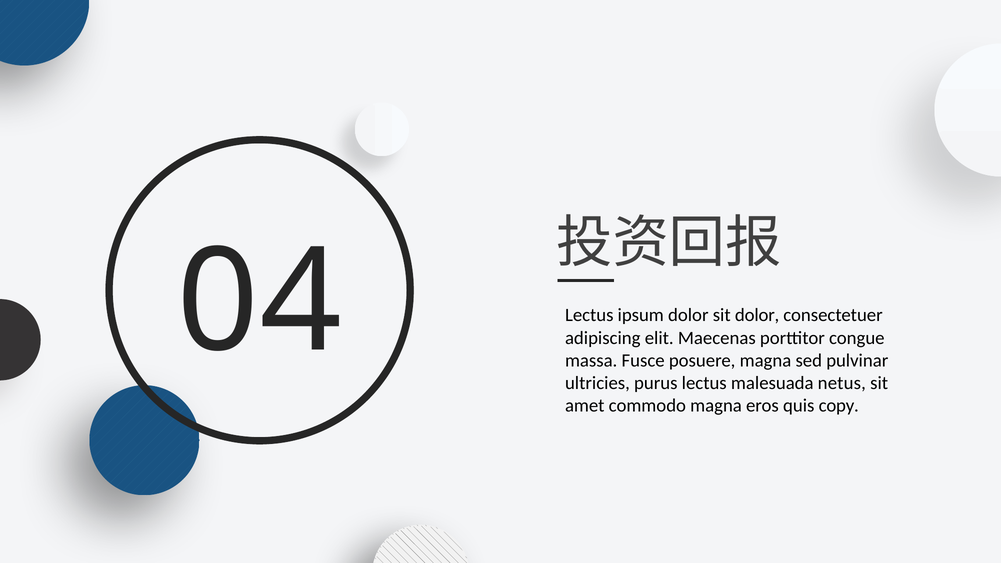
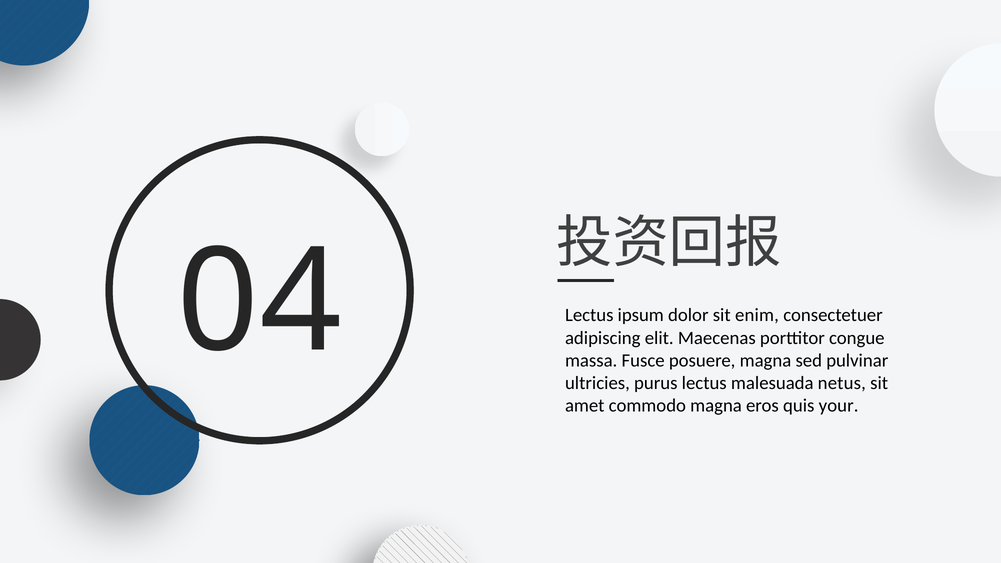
sit dolor: dolor -> enim
copy: copy -> your
